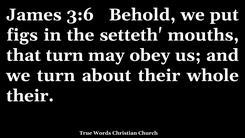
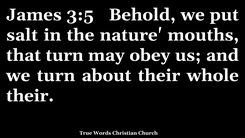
3:6: 3:6 -> 3:5
figs: figs -> salt
setteth: setteth -> nature
